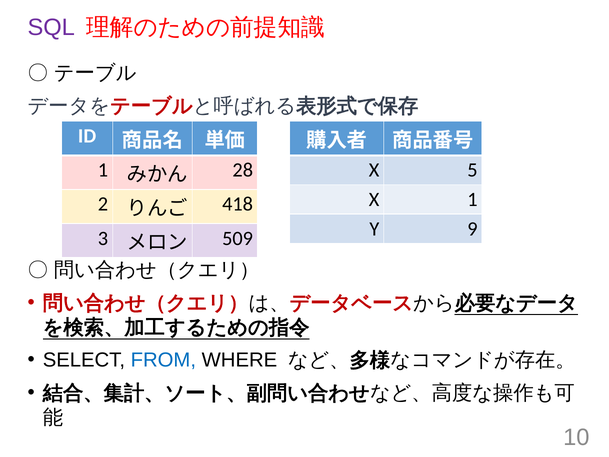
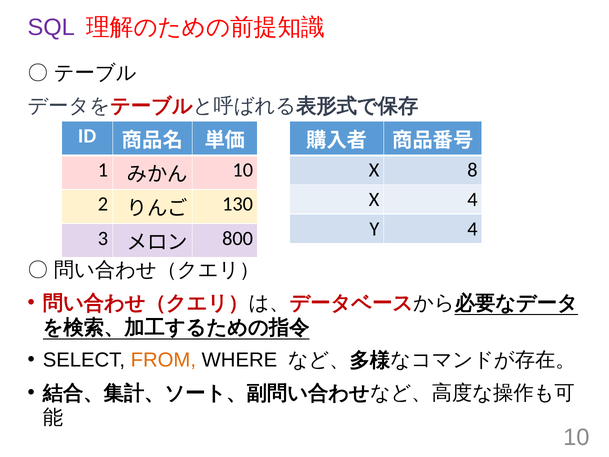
28 at (243, 170): 28 -> 10
5: 5 -> 8
X 1: 1 -> 4
418: 418 -> 130
Y 9: 9 -> 4
509: 509 -> 800
FROM colour: blue -> orange
